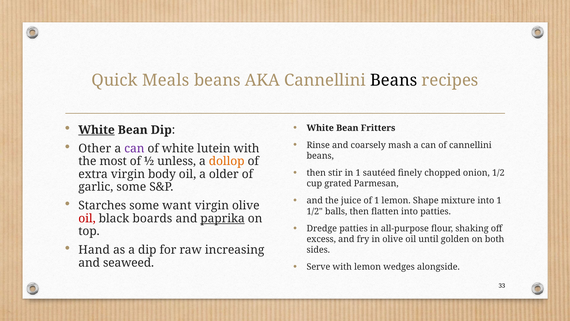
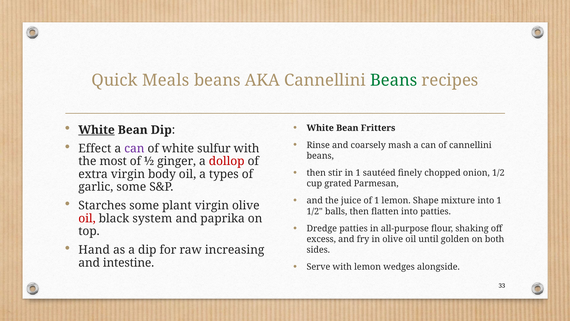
Beans at (394, 80) colour: black -> green
Other: Other -> Effect
lutein: lutein -> sulfur
unless: unless -> ginger
dollop colour: orange -> red
older: older -> types
want: want -> plant
boards: boards -> system
paprika underline: present -> none
seaweed: seaweed -> intestine
